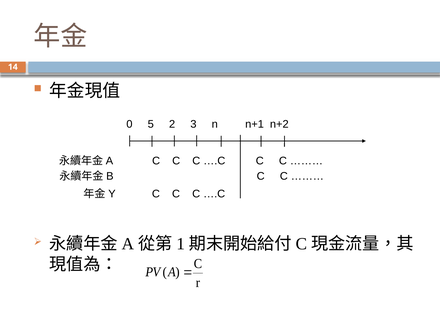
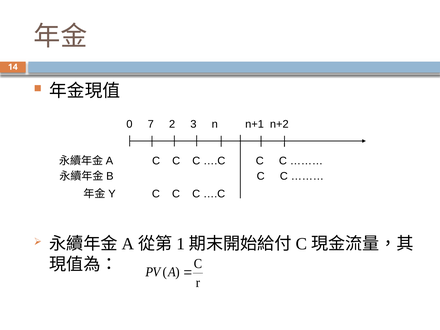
5: 5 -> 7
